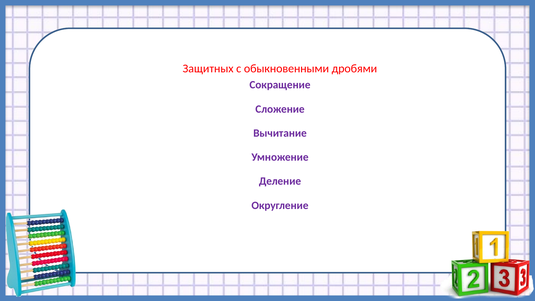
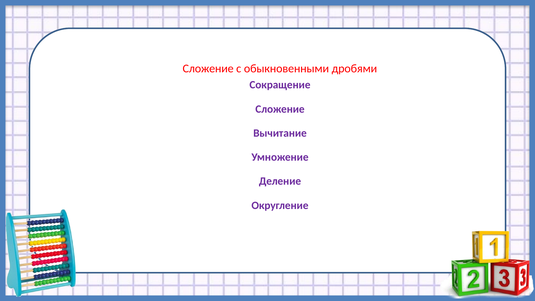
Защитных at (208, 69): Защитных -> Сложение
